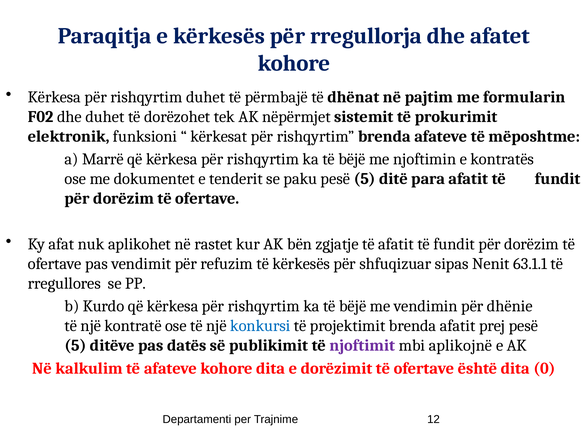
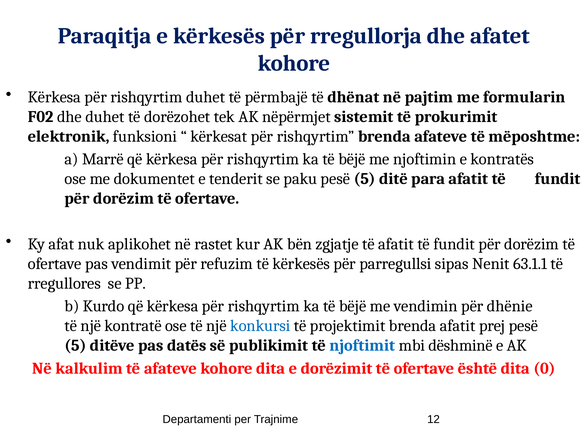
shfuqizuar: shfuqizuar -> parregullsi
njoftimit colour: purple -> blue
aplikojnë: aplikojnë -> dëshminë
